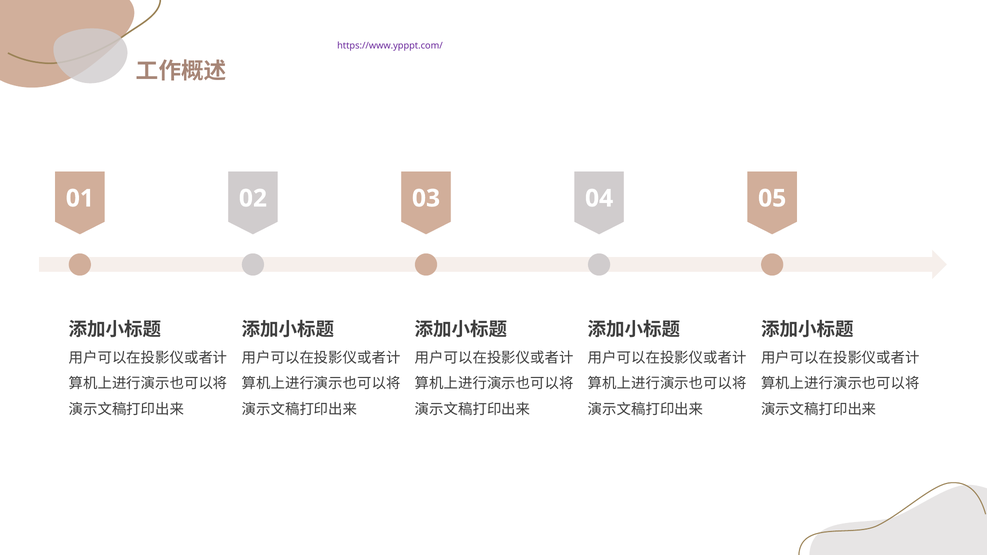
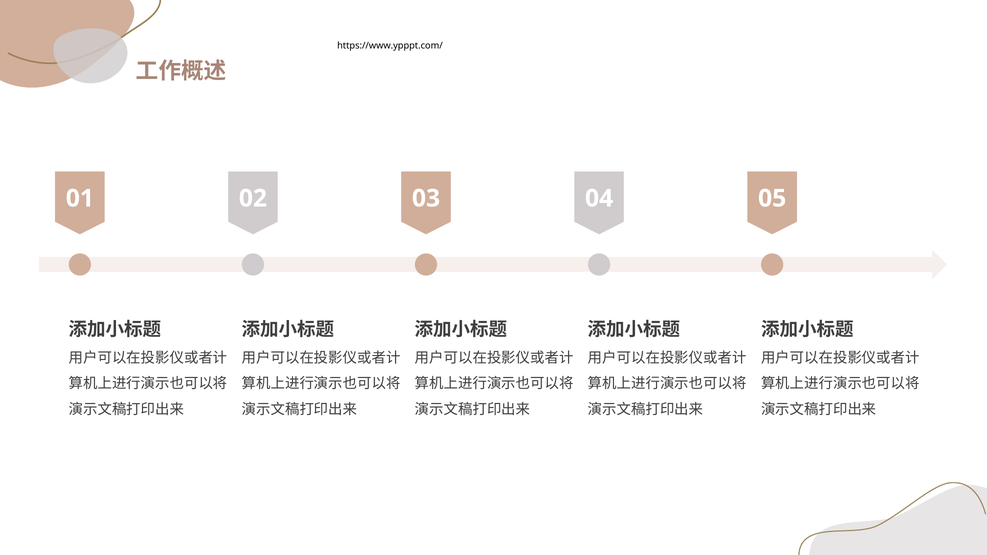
https://www.ypppt.com/ colour: purple -> black
